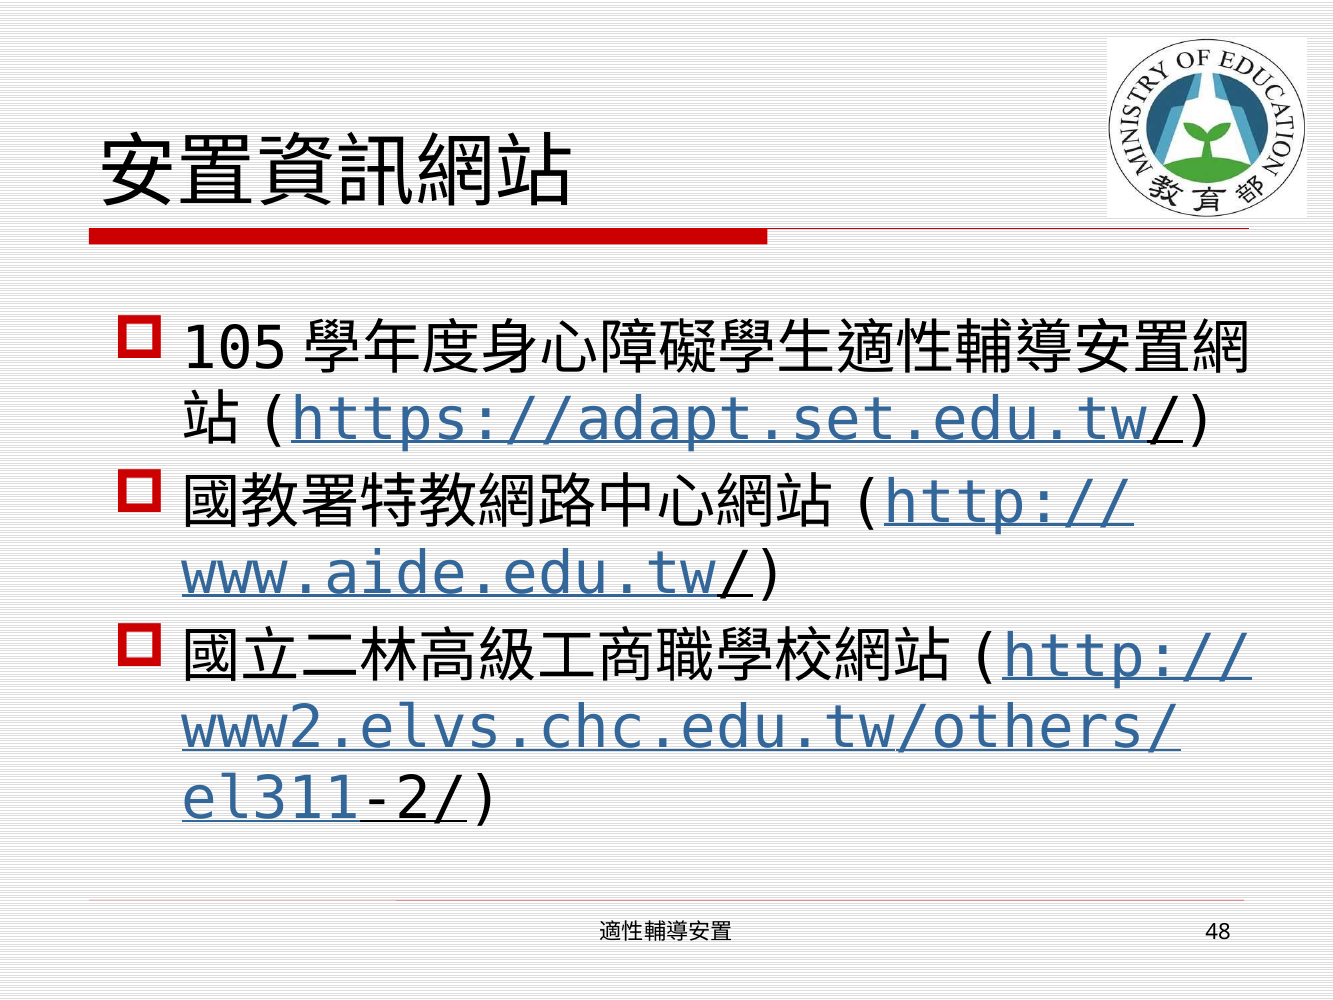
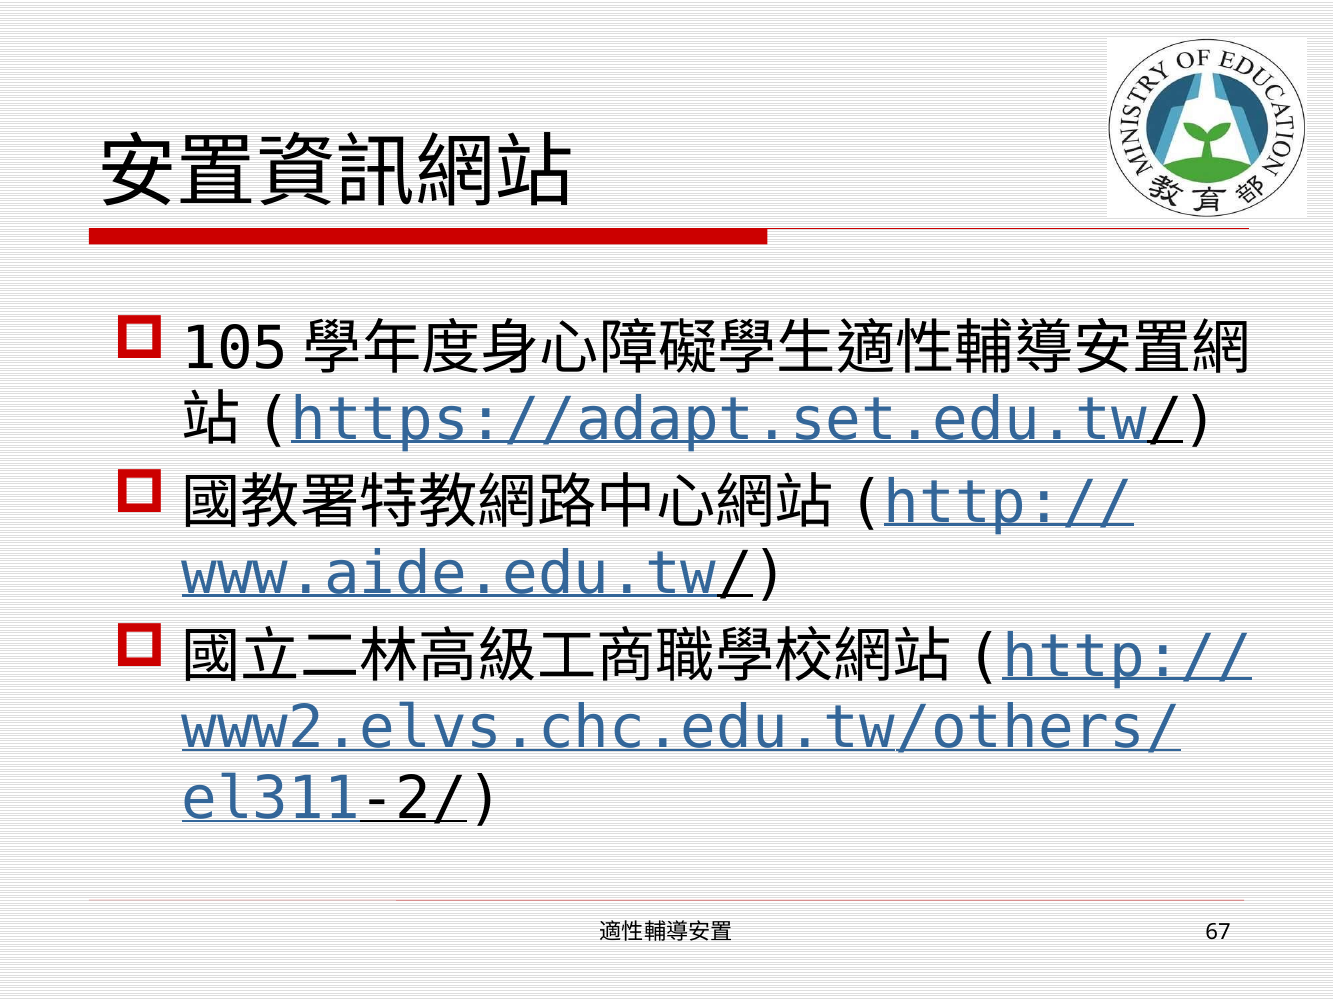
48: 48 -> 67
